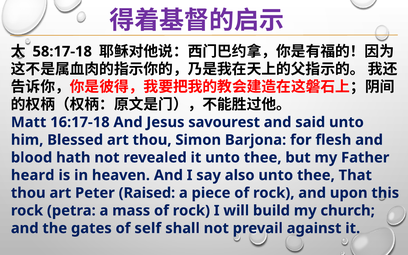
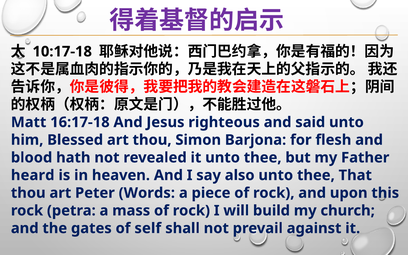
58:17-18: 58:17-18 -> 10:17-18
savourest: savourest -> righteous
Raised: Raised -> Words
